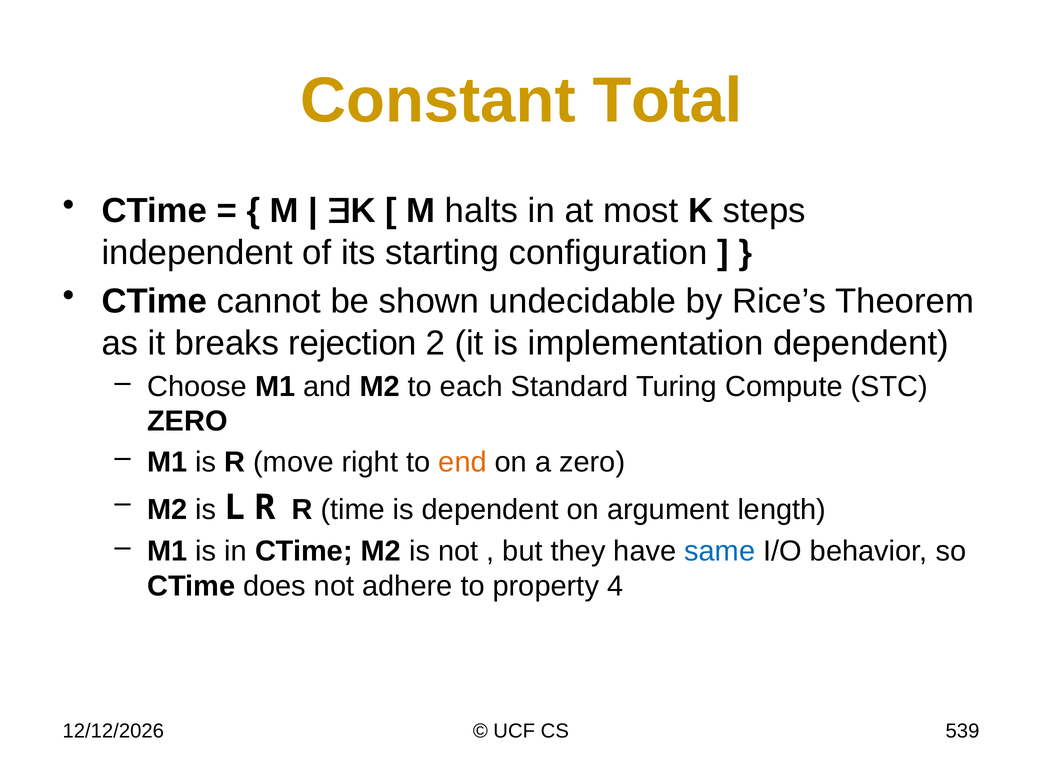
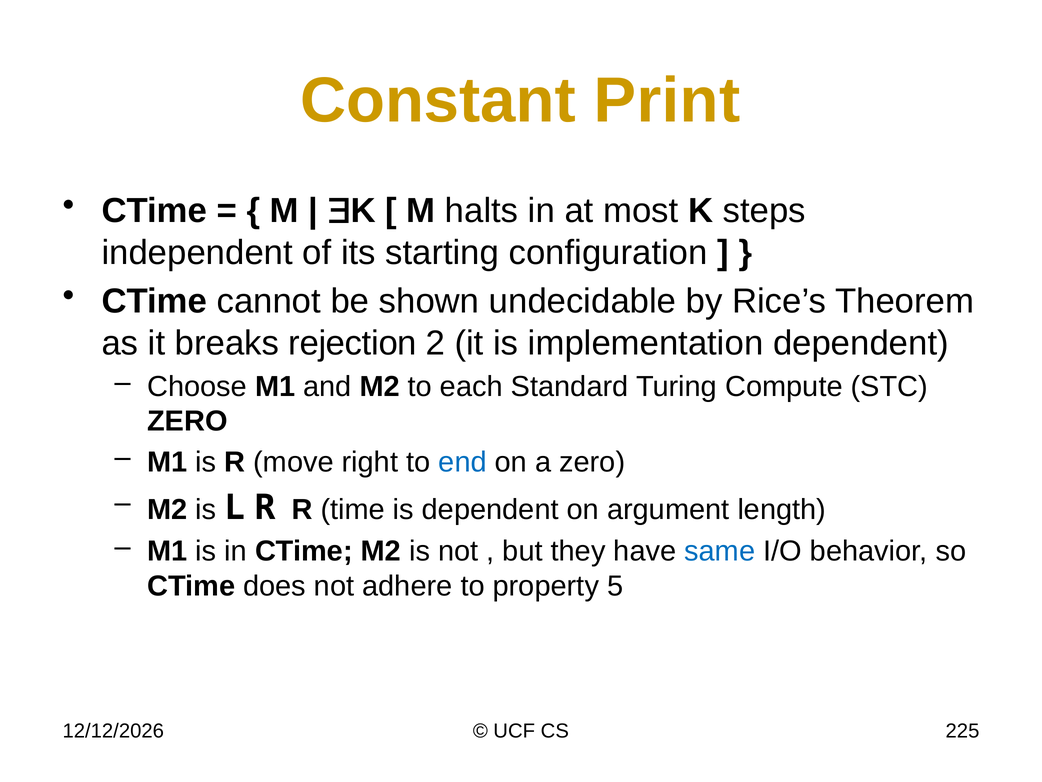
Total: Total -> Print
end colour: orange -> blue
4: 4 -> 5
539: 539 -> 225
